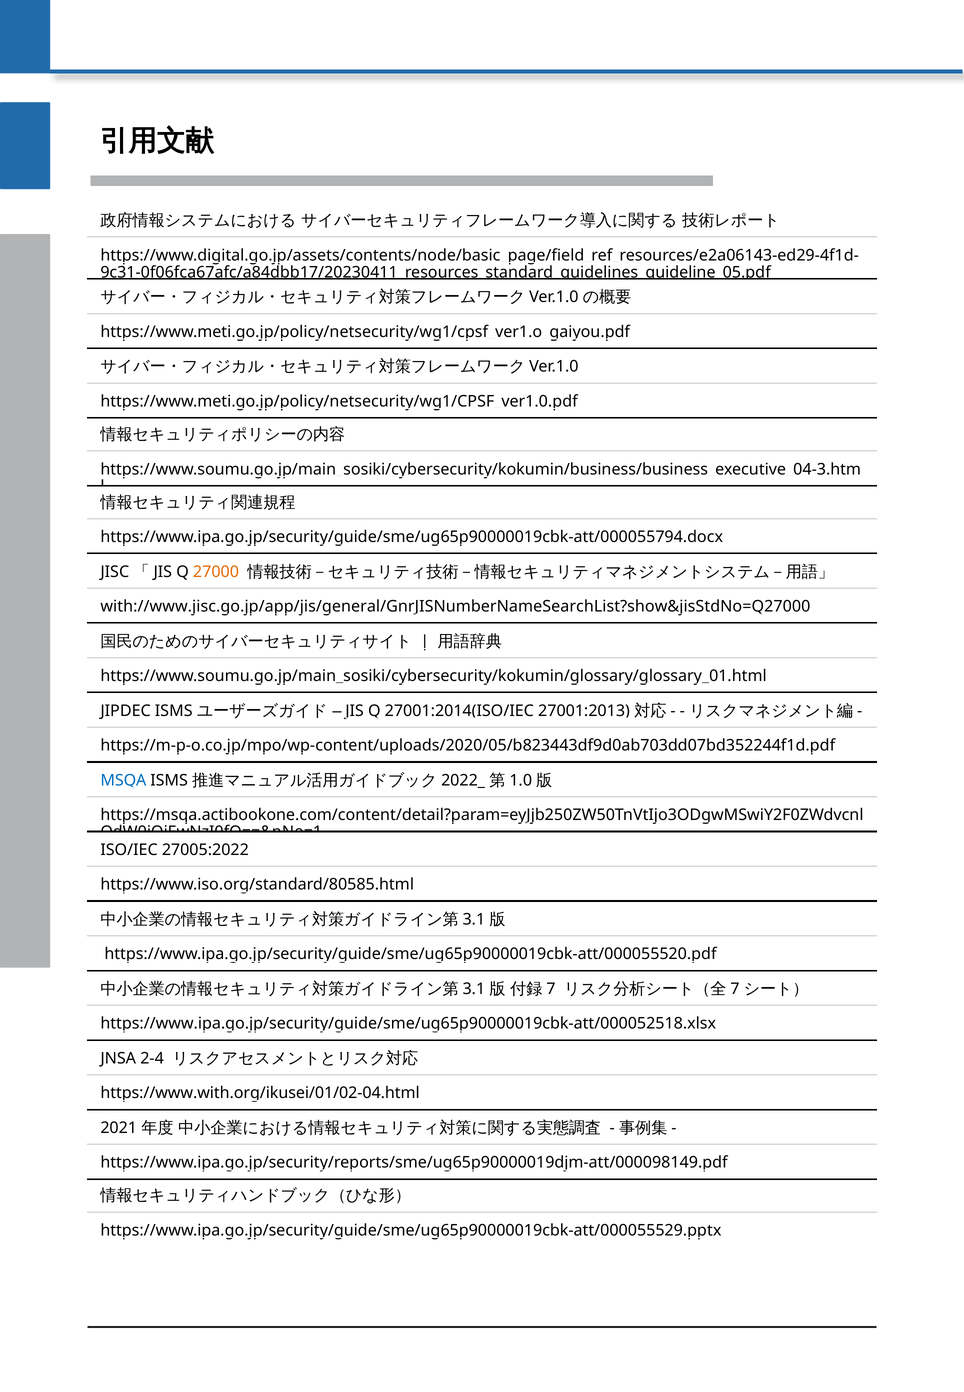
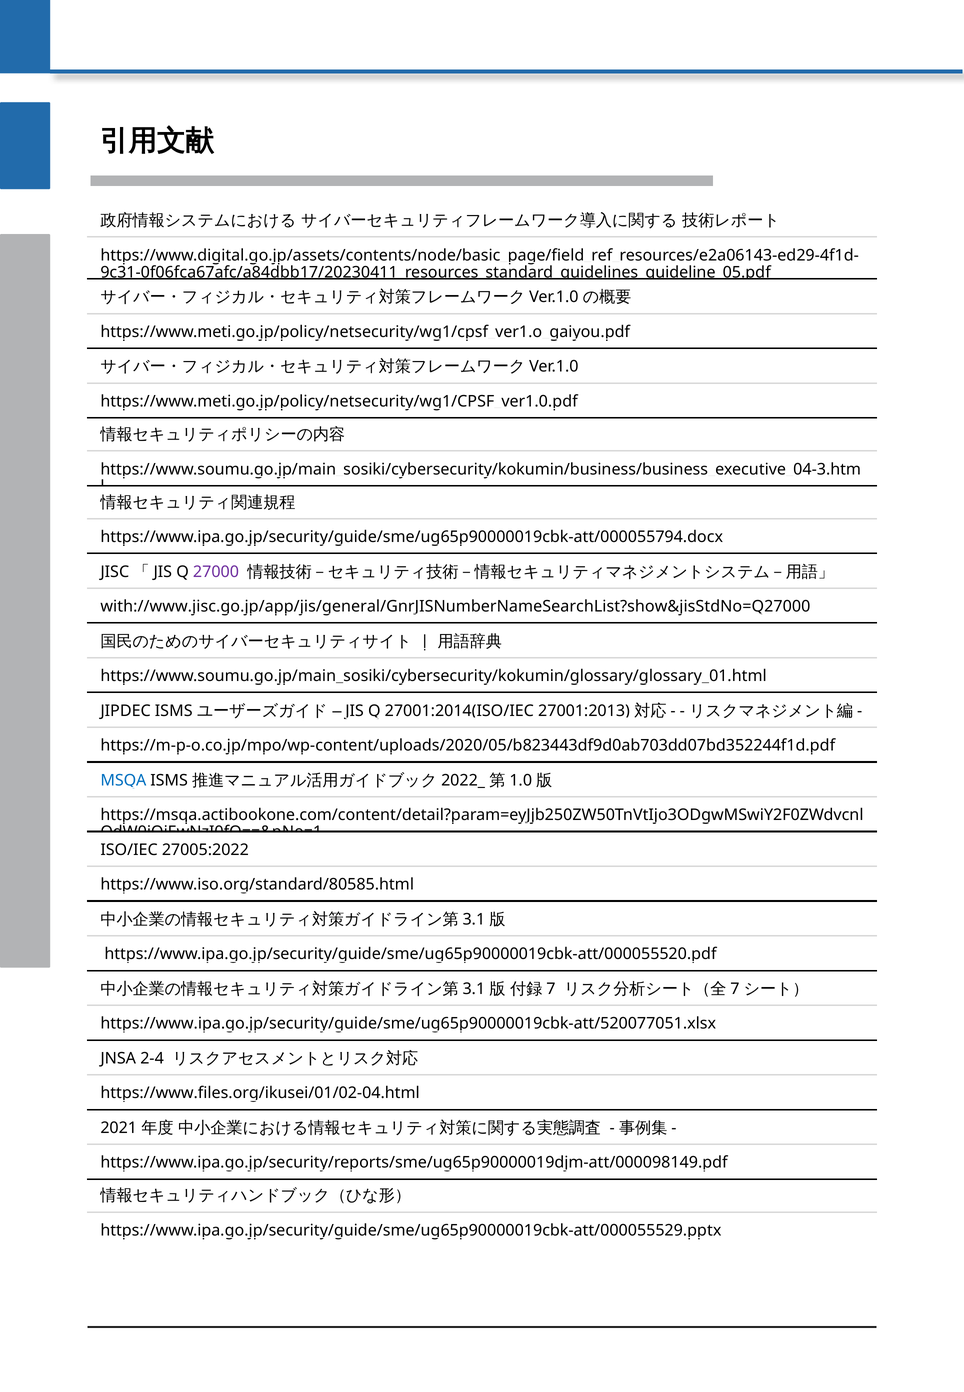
27000 colour: orange -> purple
https://www.ipa.go.jp/security/guide/sme/ug65p90000019cbk-att/000052518.xlsx: https://www.ipa.go.jp/security/guide/sme/ug65p90000019cbk-att/000052518.xlsx -> https://www.ipa.go.jp/security/guide/sme/ug65p90000019cbk-att/520077051.xlsx
https://www.with.org/ikusei/01/02-04.html: https://www.with.org/ikusei/01/02-04.html -> https://www.files.org/ikusei/01/02-04.html
